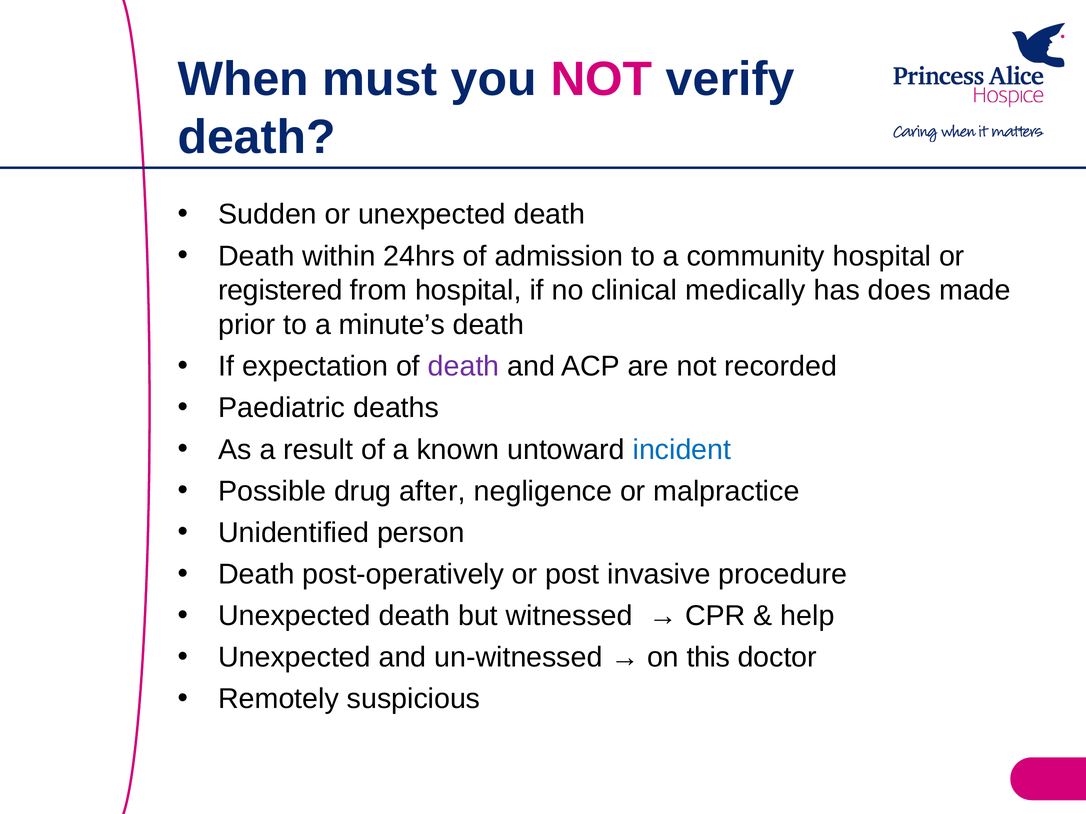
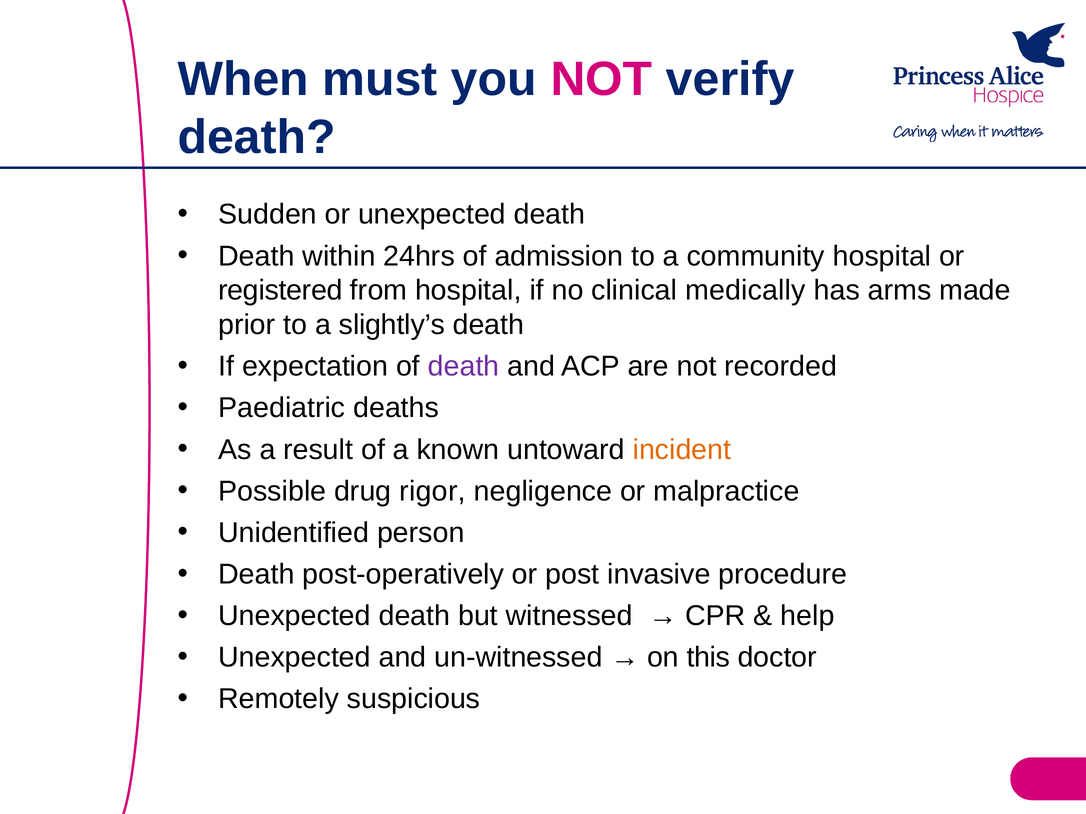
does: does -> arms
minute’s: minute’s -> slightly’s
incident colour: blue -> orange
after: after -> rigor
